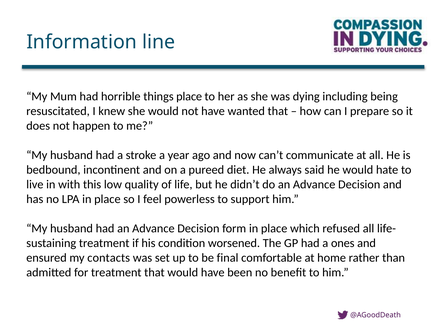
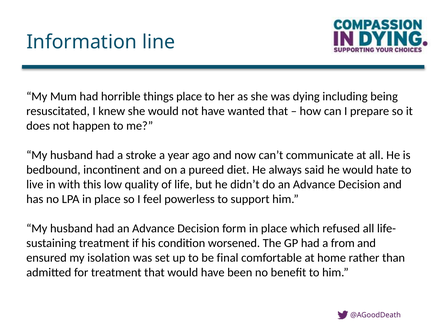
ones: ones -> from
contacts: contacts -> isolation
